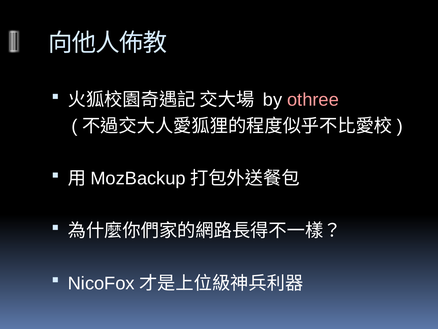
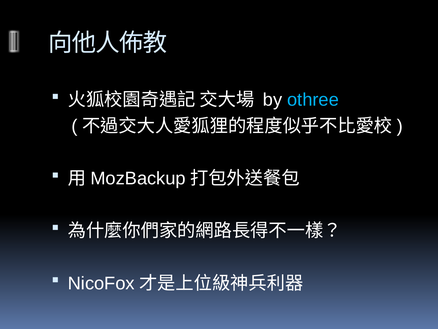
othree colour: pink -> light blue
